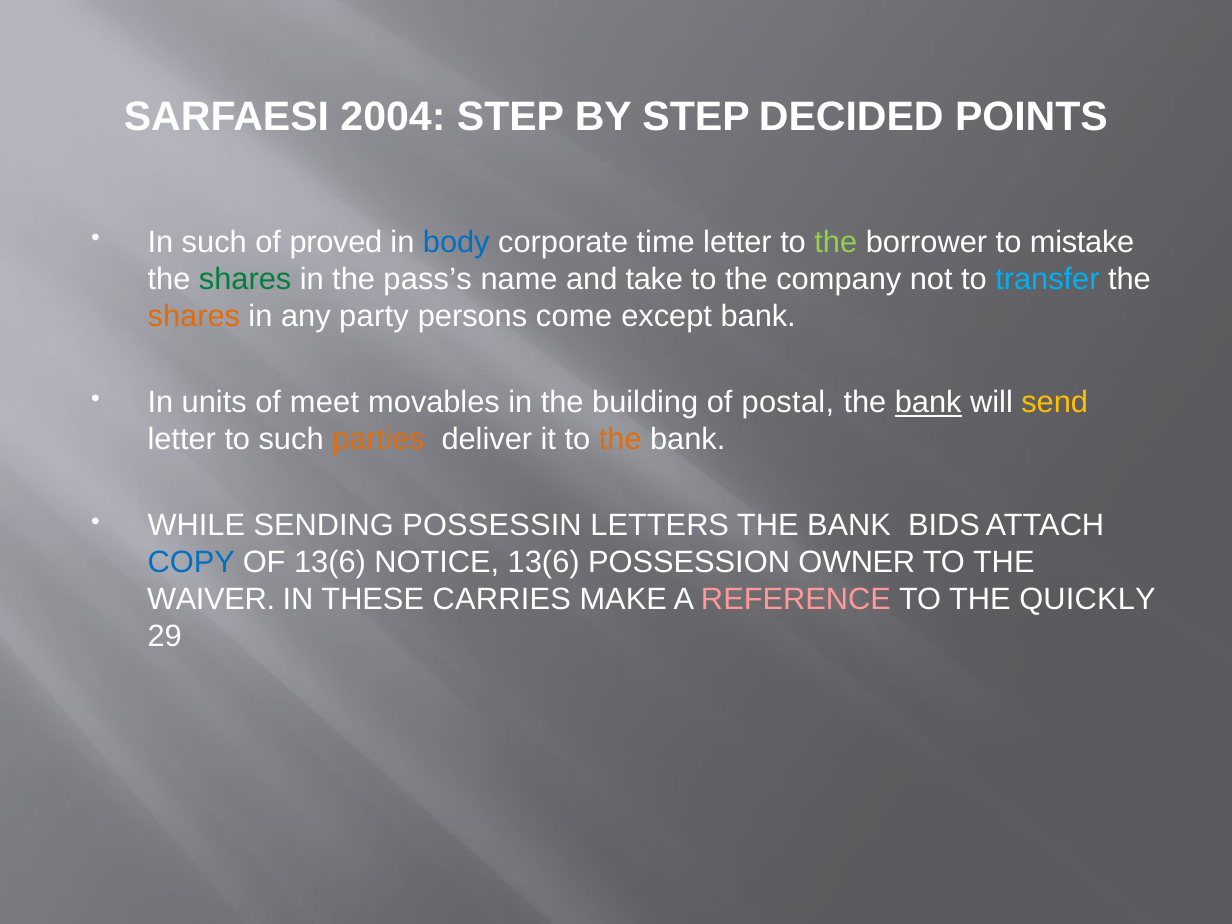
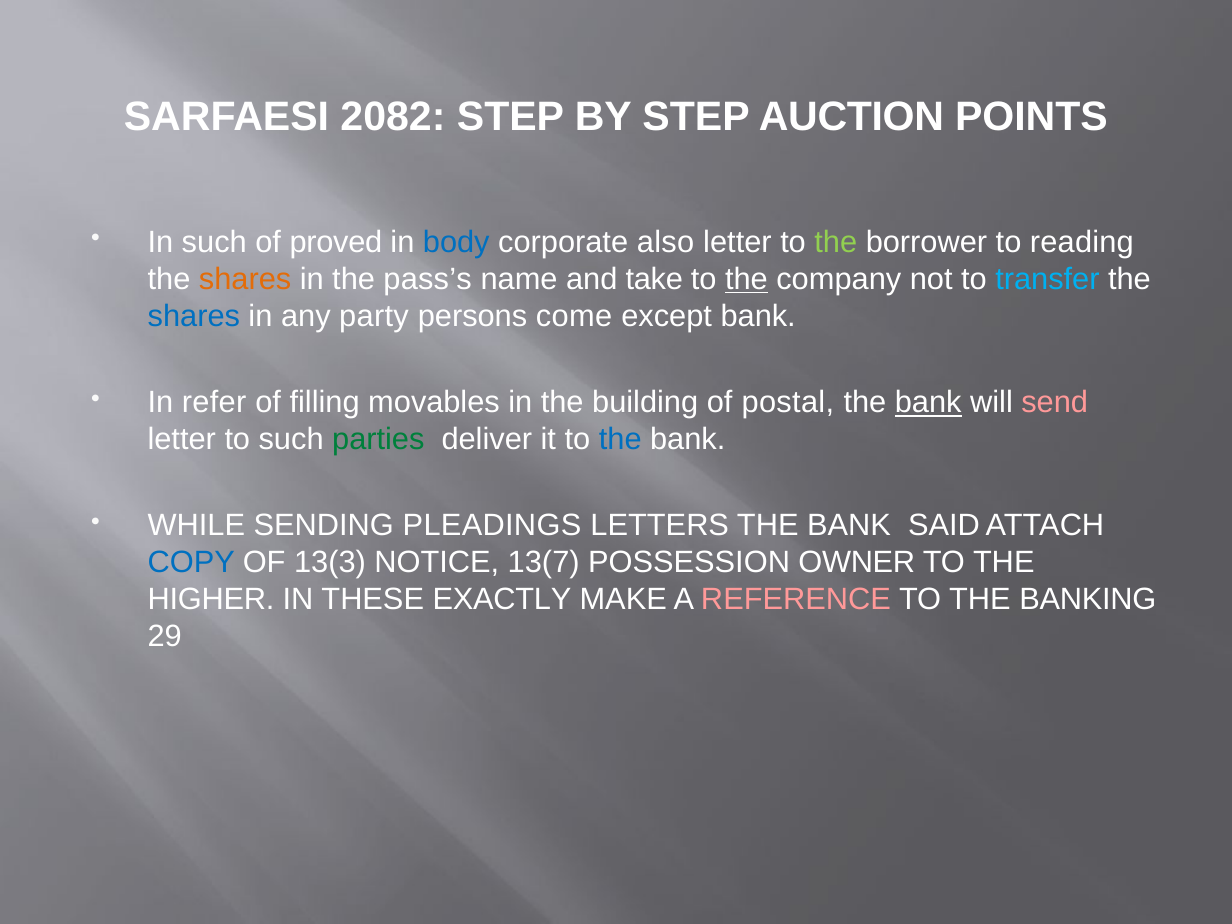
2004: 2004 -> 2082
DECIDED: DECIDED -> AUCTION
time: time -> also
mistake: mistake -> reading
shares at (245, 279) colour: green -> orange
the at (746, 279) underline: none -> present
shares at (194, 316) colour: orange -> blue
units: units -> refer
meet: meet -> filling
send colour: yellow -> pink
parties colour: orange -> green
the at (620, 439) colour: orange -> blue
POSSESSIN: POSSESSIN -> PLEADINGS
BIDS: BIDS -> SAID
OF 13(6: 13(6 -> 13(3
NOTICE 13(6: 13(6 -> 13(7
WAIVER: WAIVER -> HIGHER
CARRIES: CARRIES -> EXACTLY
QUICKLY: QUICKLY -> BANKING
